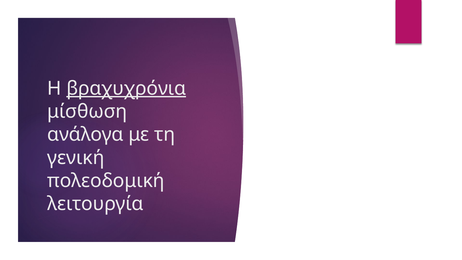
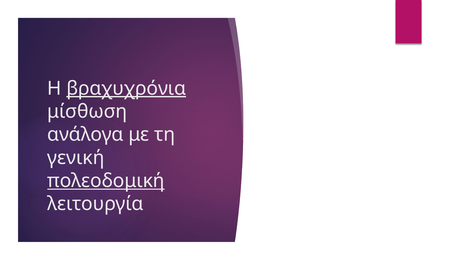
πολεοδομική underline: none -> present
